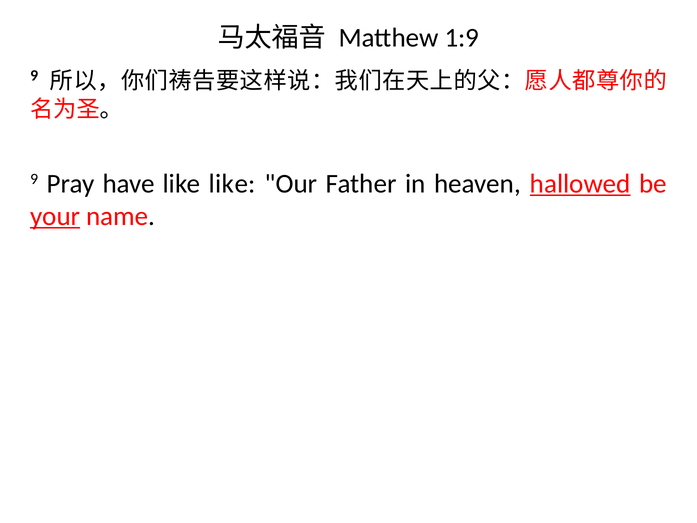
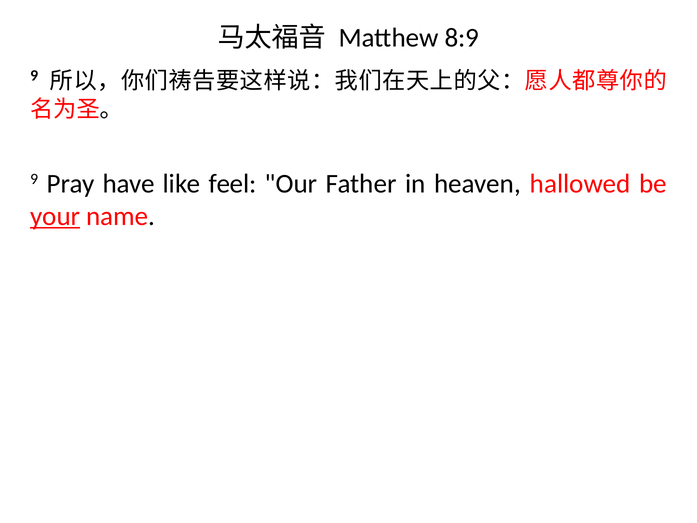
1:9: 1:9 -> 8:9
like like: like -> feel
hallowed underline: present -> none
